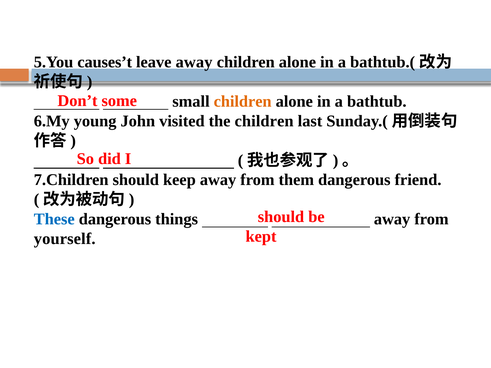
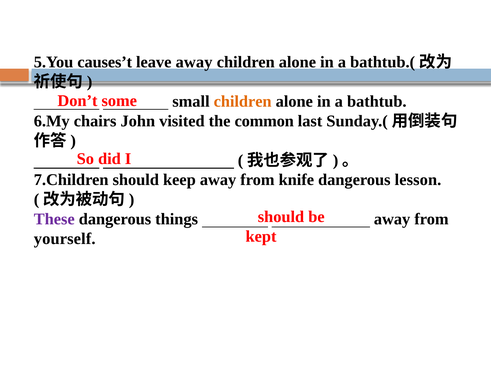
young: young -> chairs
the children: children -> common
them: them -> knife
friend: friend -> lesson
These colour: blue -> purple
